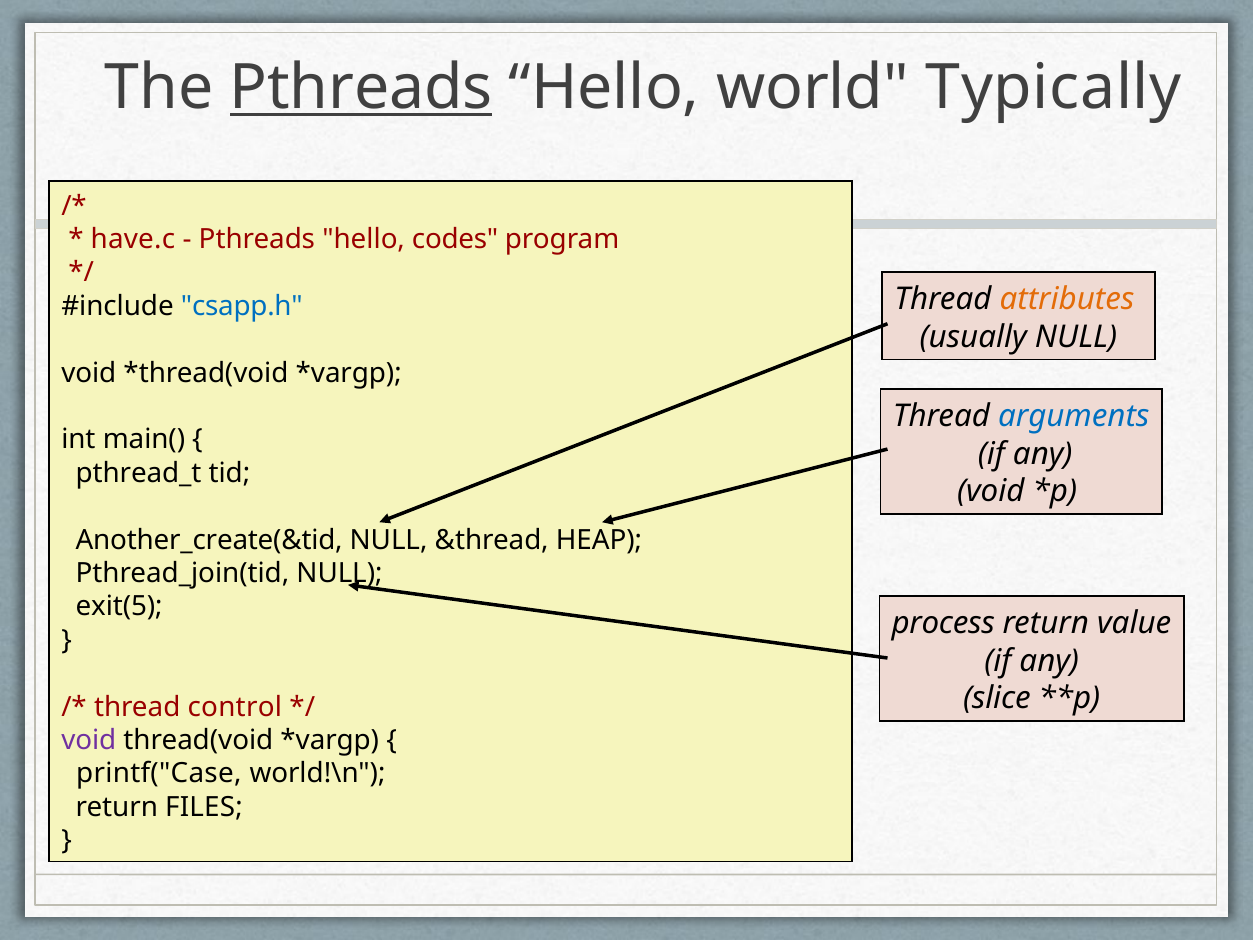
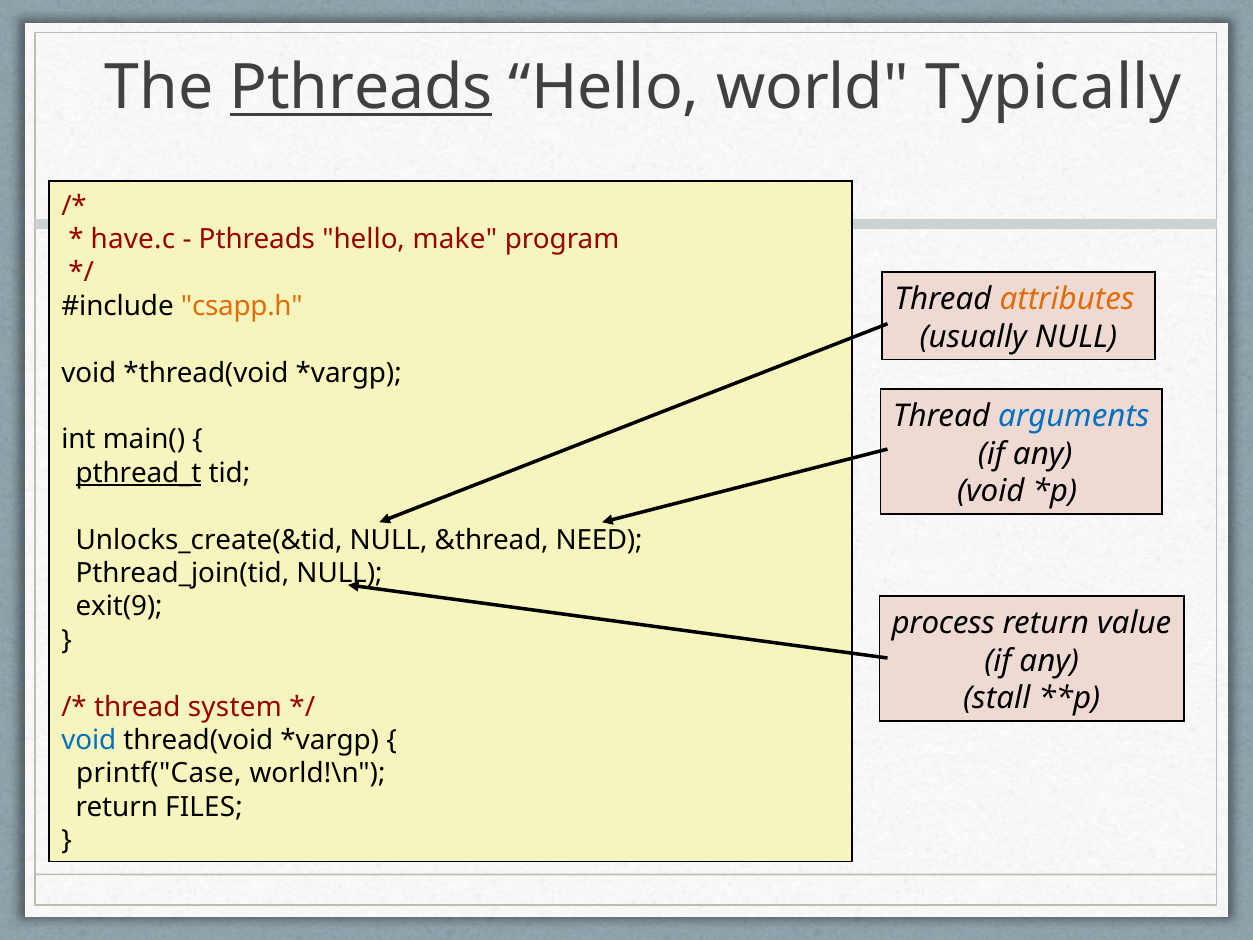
codes: codes -> make
csapp.h colour: blue -> orange
pthread_t underline: none -> present
Another_create(&tid: Another_create(&tid -> Unlocks_create(&tid
HEAP: HEAP -> NEED
exit(5: exit(5 -> exit(9
slice: slice -> stall
control: control -> system
void at (89, 740) colour: purple -> blue
